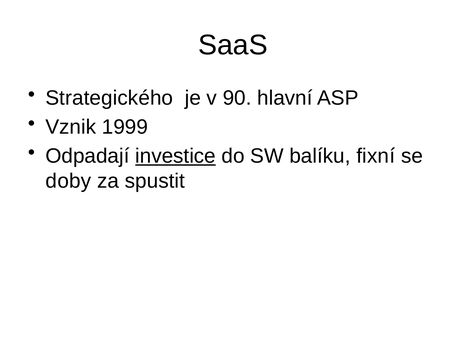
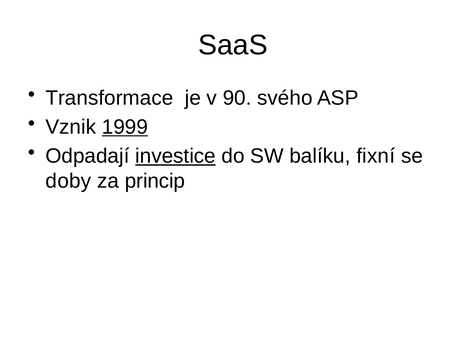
Strategického: Strategického -> Transformace
hlavní: hlavní -> svého
1999 underline: none -> present
spustit: spustit -> princip
